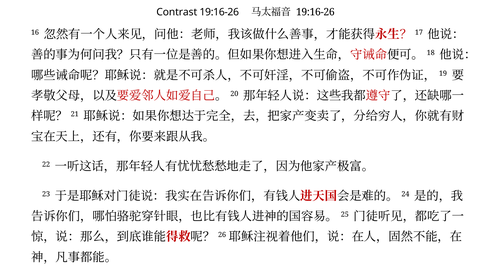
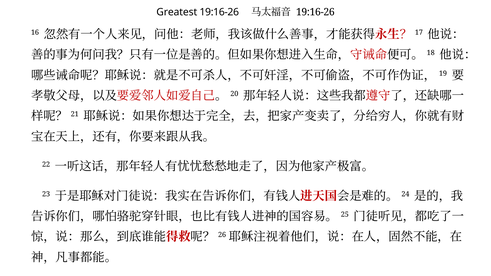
Contrast: Contrast -> Greatest
